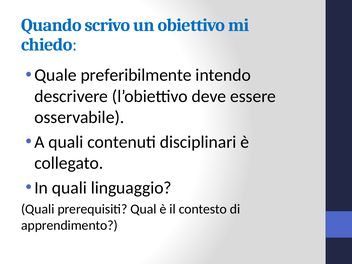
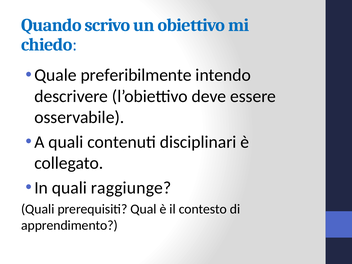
linguaggio: linguaggio -> raggiunge
